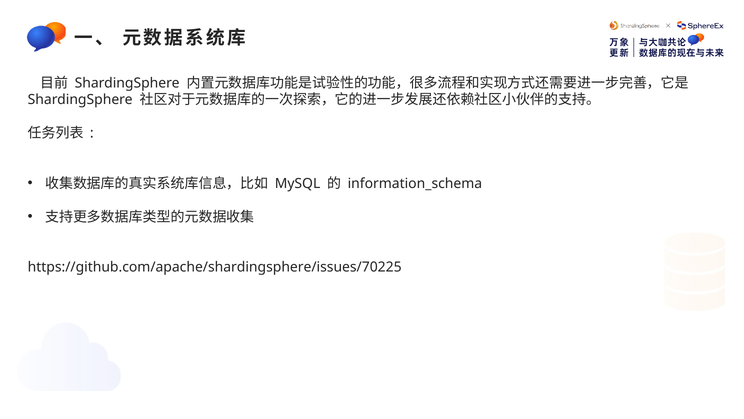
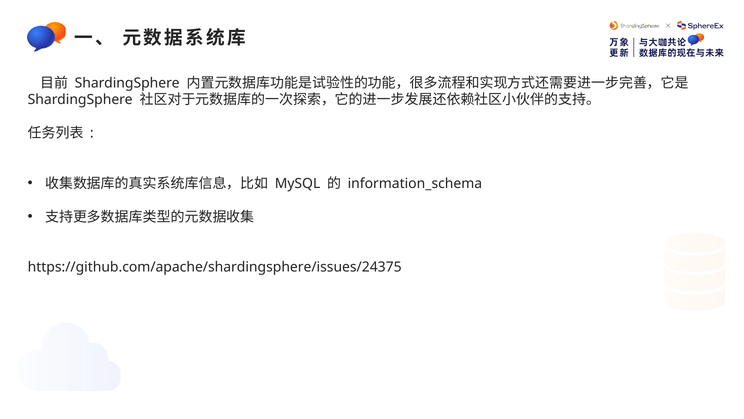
https://github.com/apache/shardingsphere/issues/70225: https://github.com/apache/shardingsphere/issues/70225 -> https://github.com/apache/shardingsphere/issues/24375
